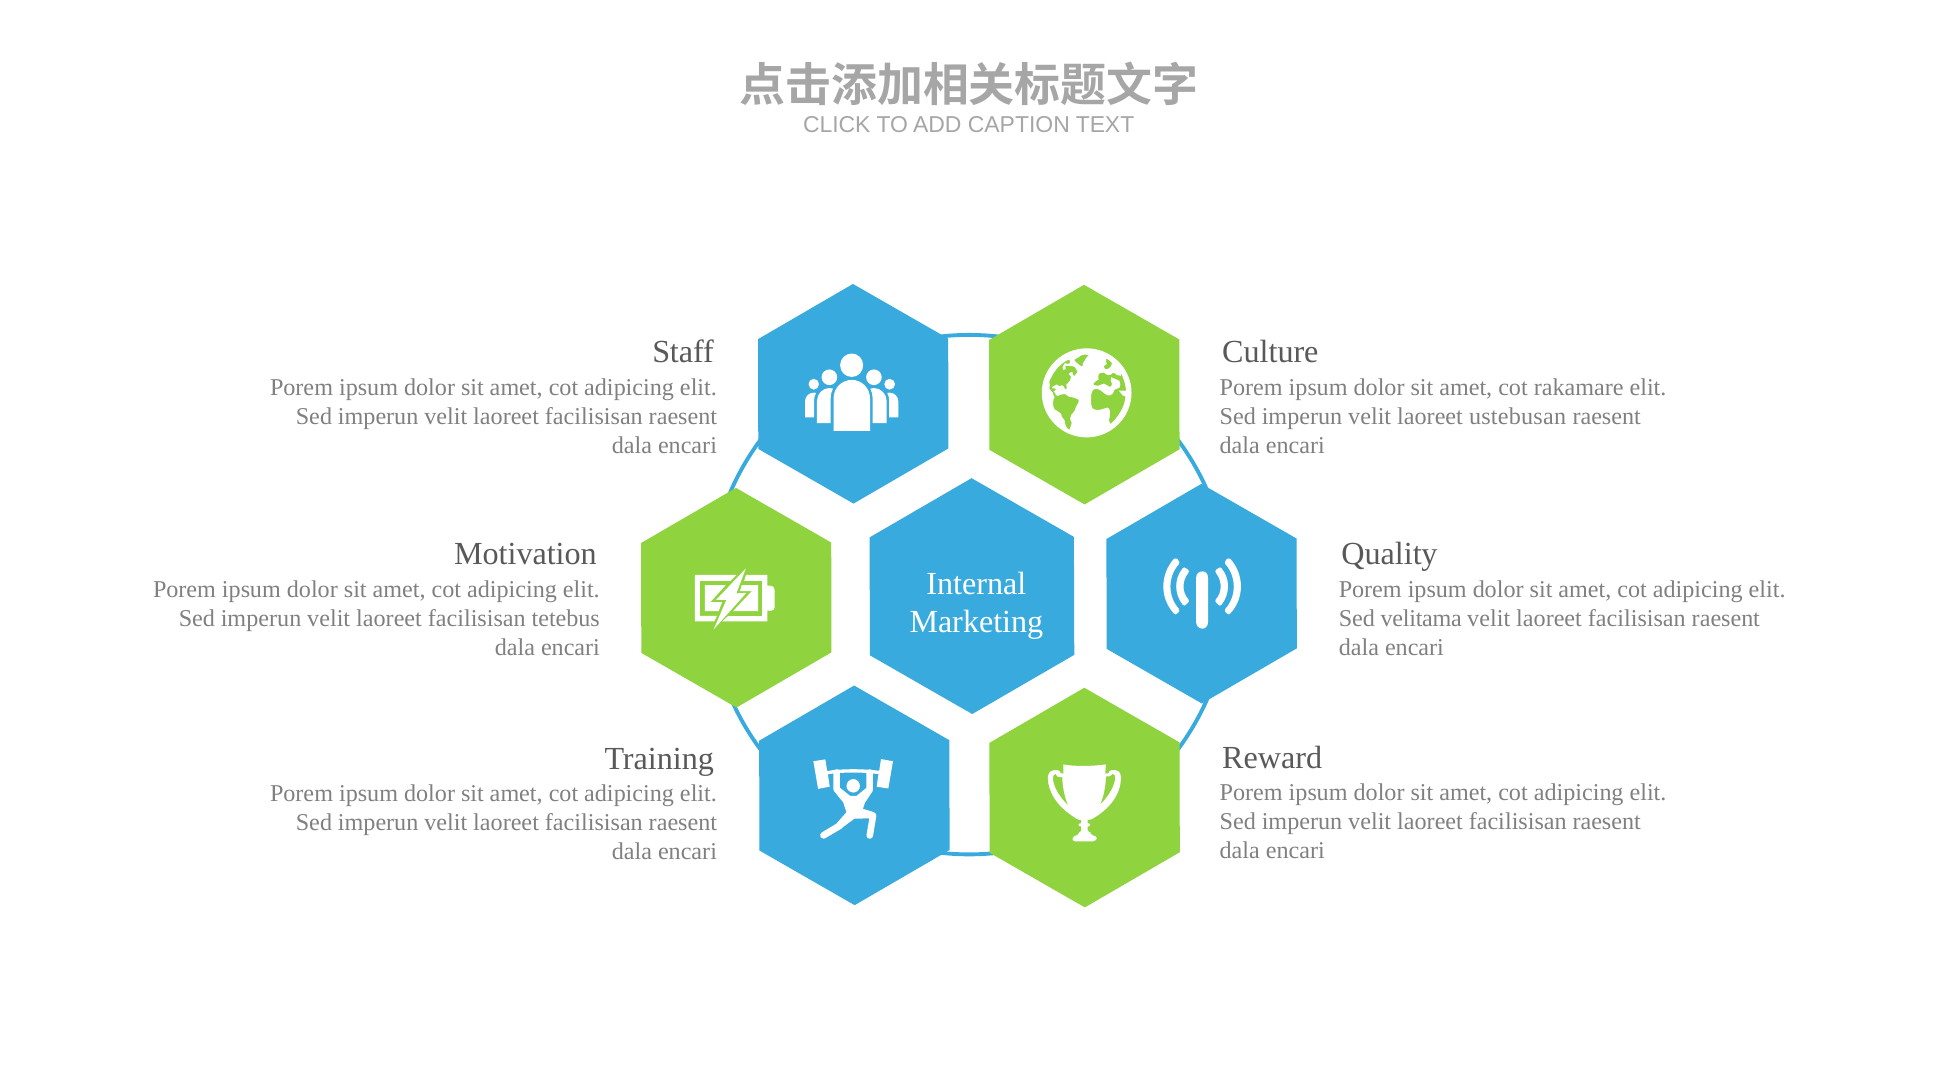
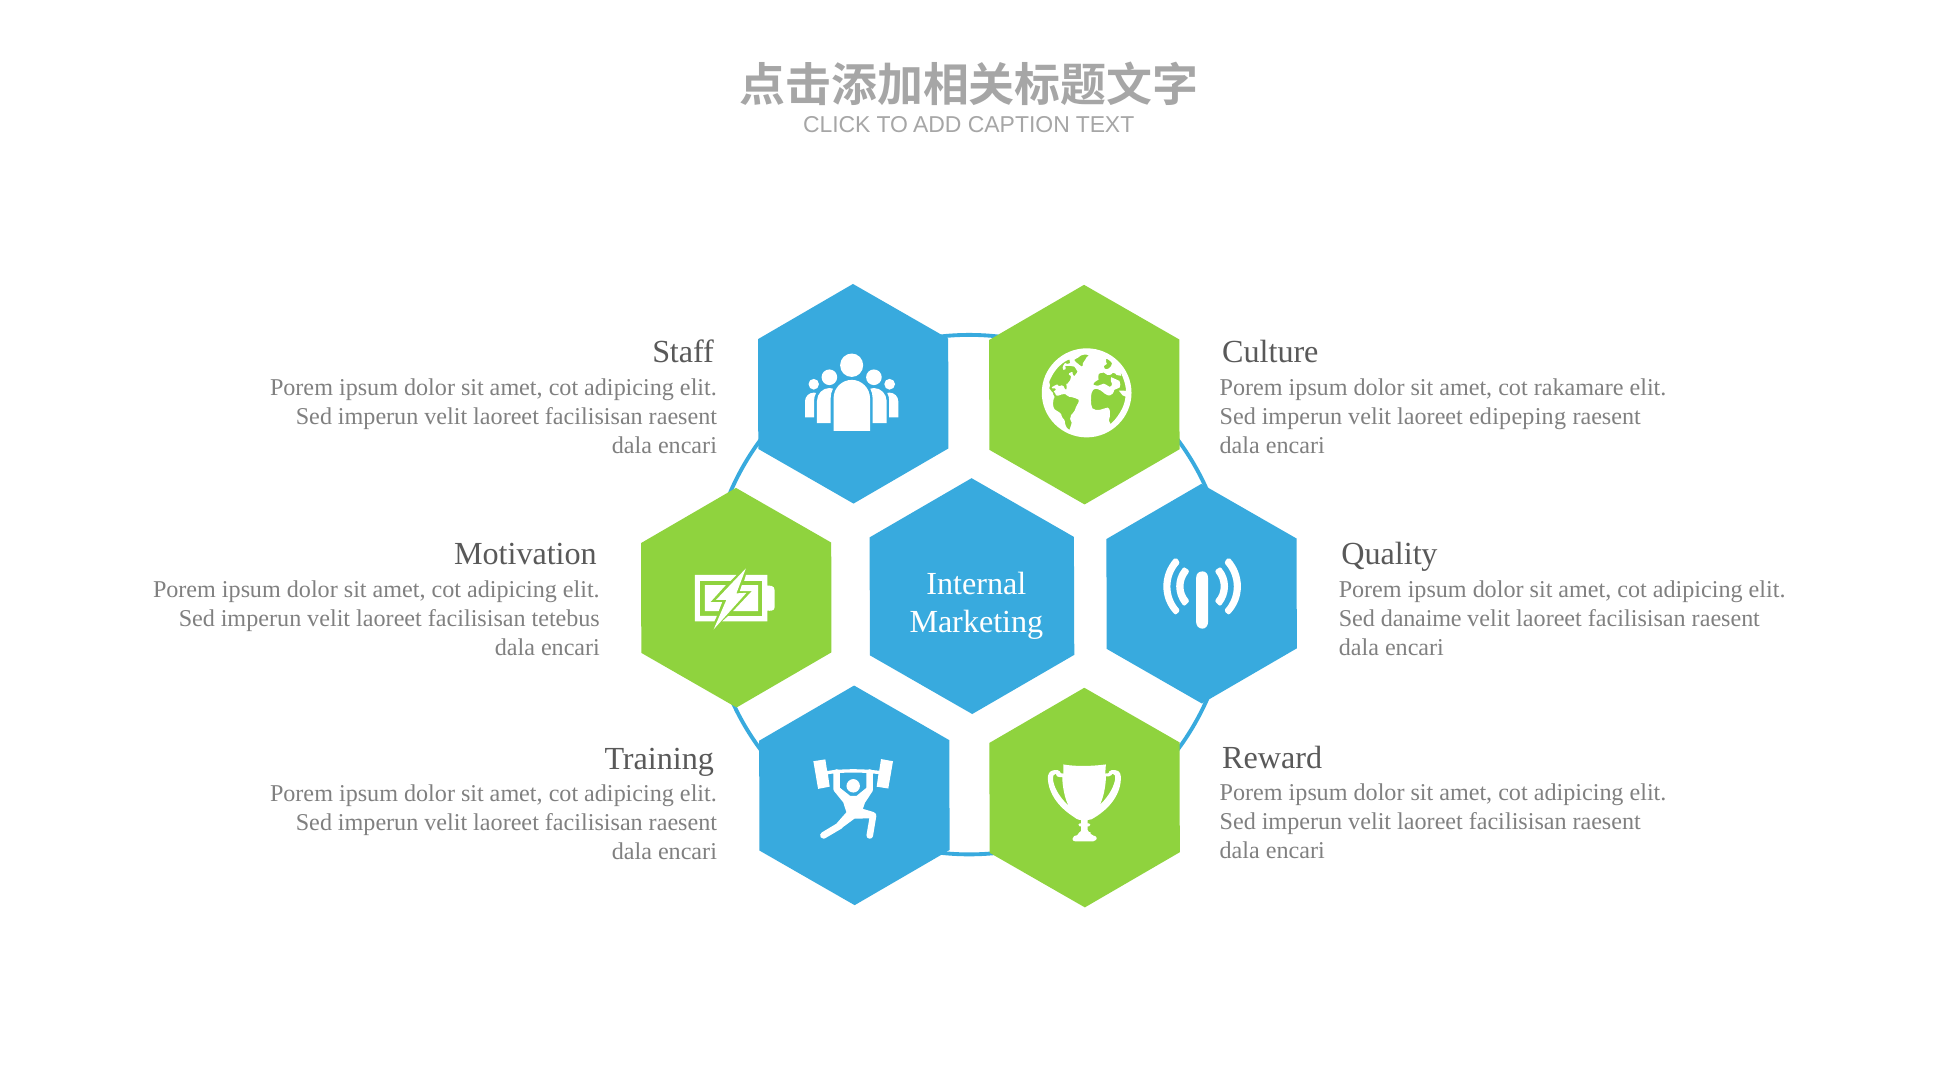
ustebusan: ustebusan -> edipeping
velitama: velitama -> danaime
